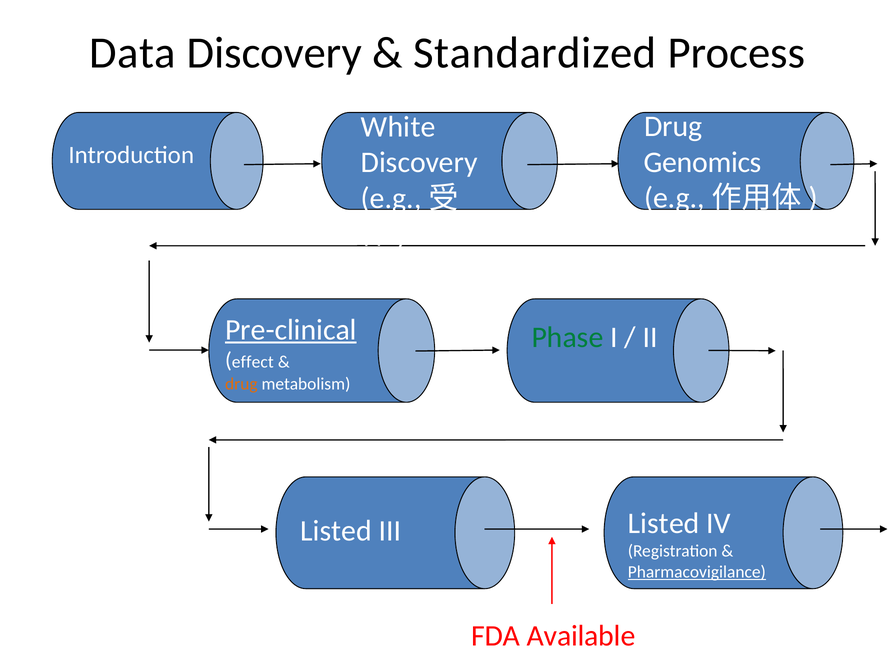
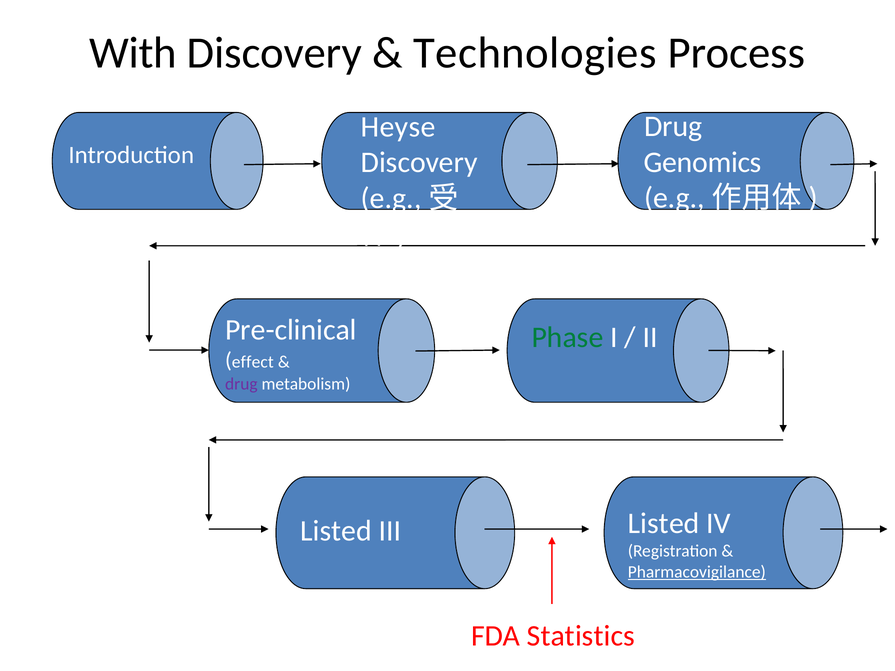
Data: Data -> With
Standardized: Standardized -> Technologies
White: White -> Heyse
Pre-clinical underline: present -> none
drug at (241, 384) colour: orange -> purple
Available: Available -> Statistics
